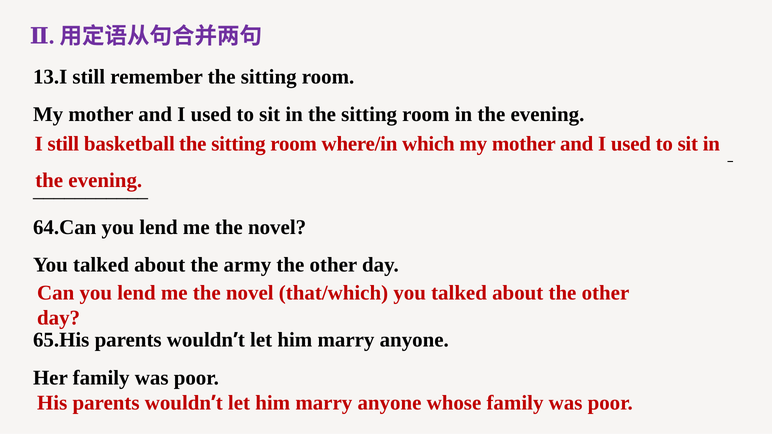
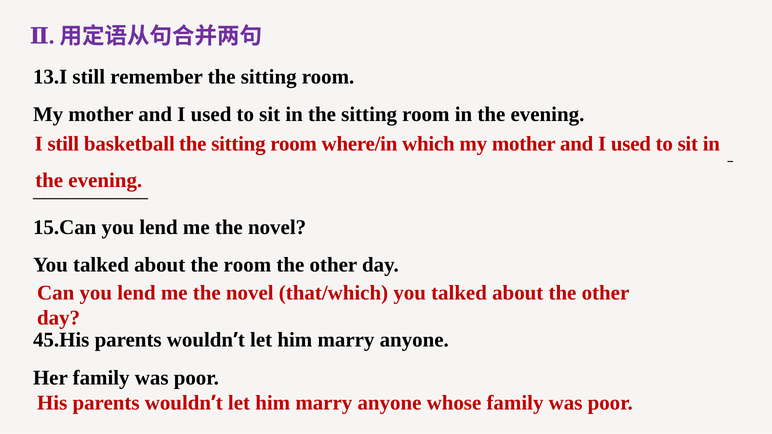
64.Can: 64.Can -> 15.Can
the army: army -> room
65.His: 65.His -> 45.His
